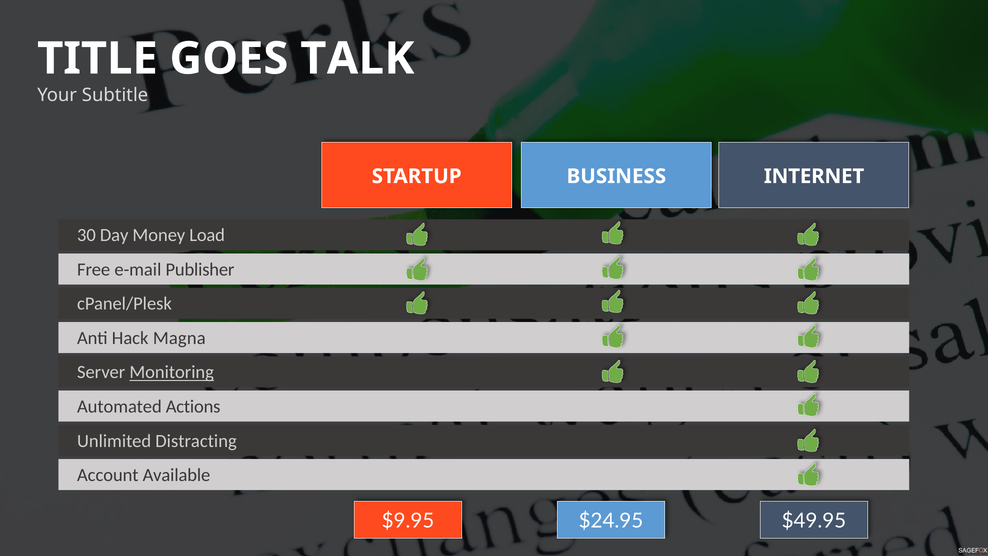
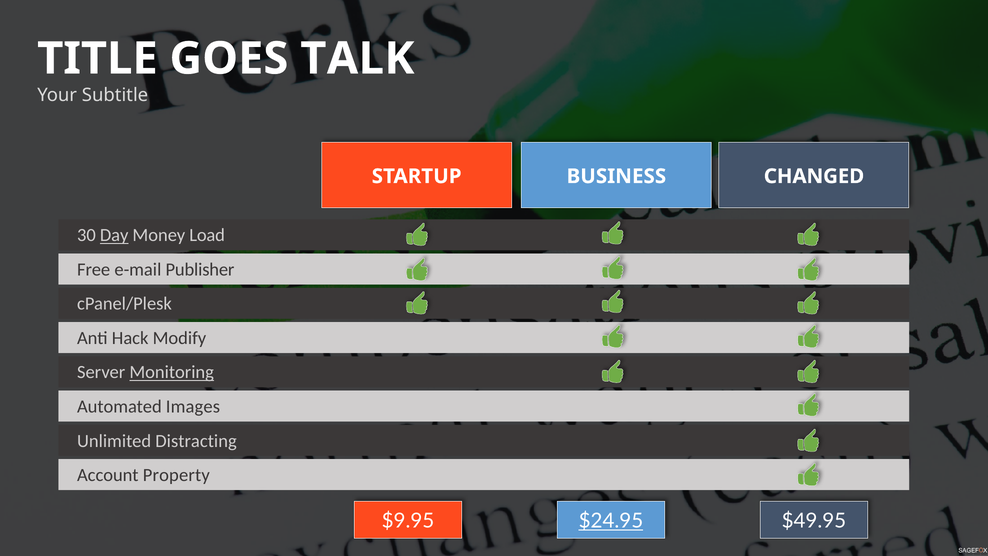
INTERNET: INTERNET -> CHANGED
Day underline: none -> present
Magna: Magna -> Modify
Actions: Actions -> Images
Available: Available -> Property
$24.95 underline: none -> present
